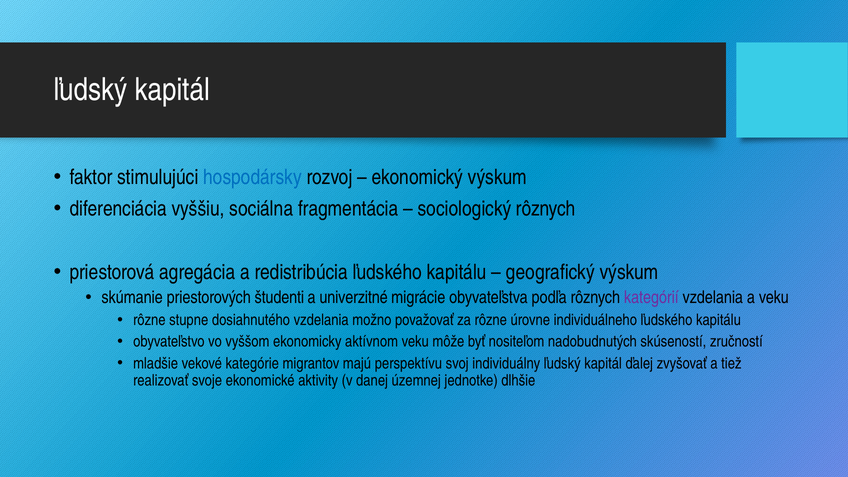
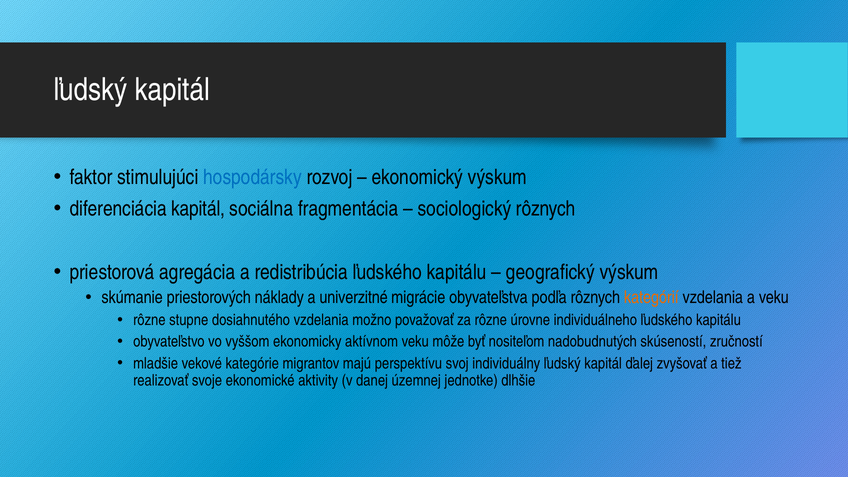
diferenciácia vyššiu: vyššiu -> kapitál
študenti: študenti -> náklady
kategórií colour: purple -> orange
